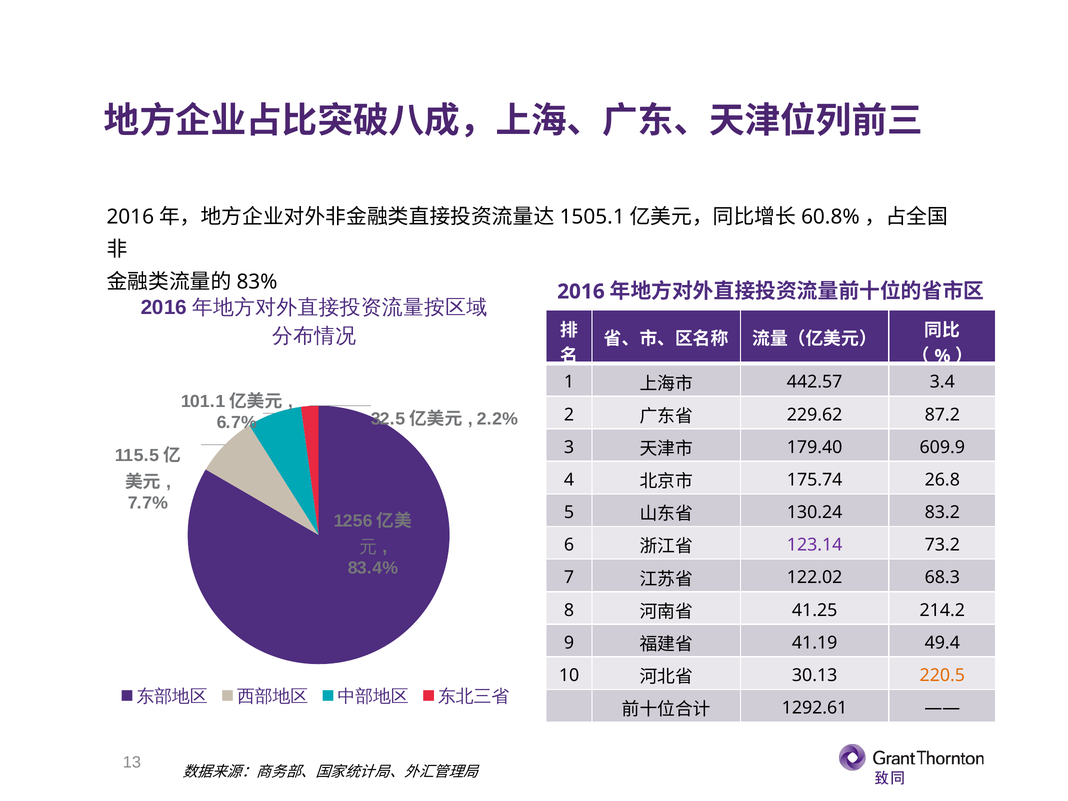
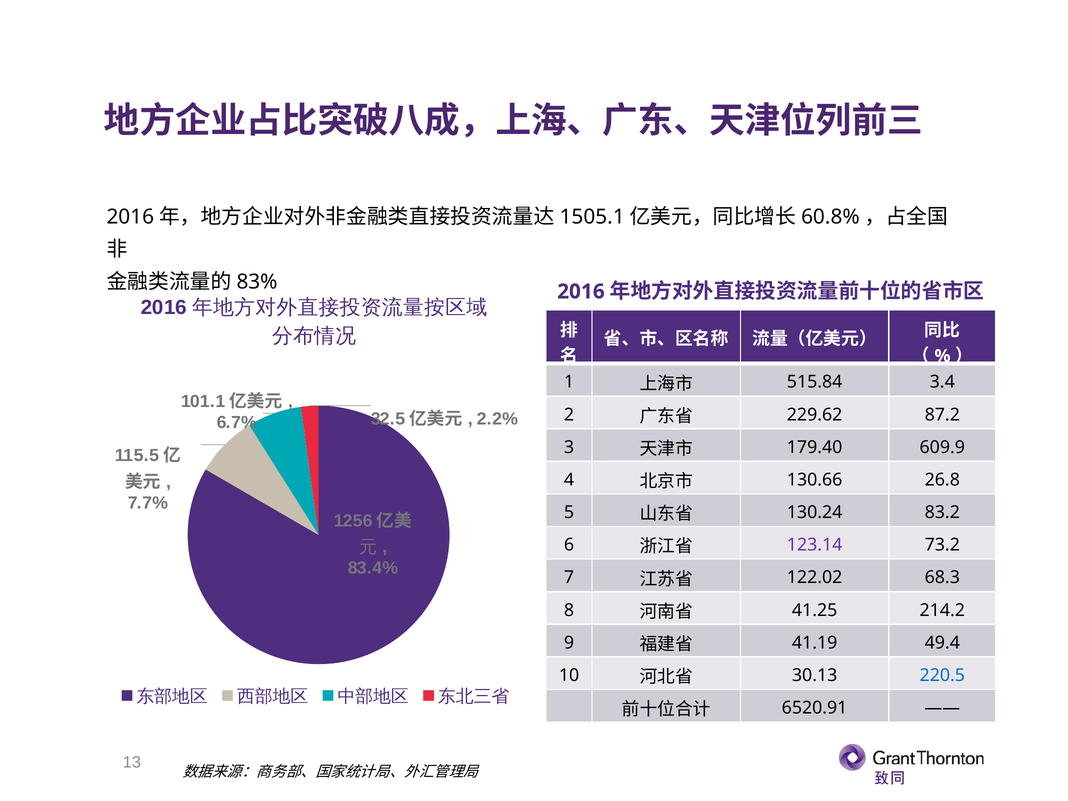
442.57: 442.57 -> 515.84
175.74: 175.74 -> 130.66
220.5 colour: orange -> blue
1292.61: 1292.61 -> 6520.91
